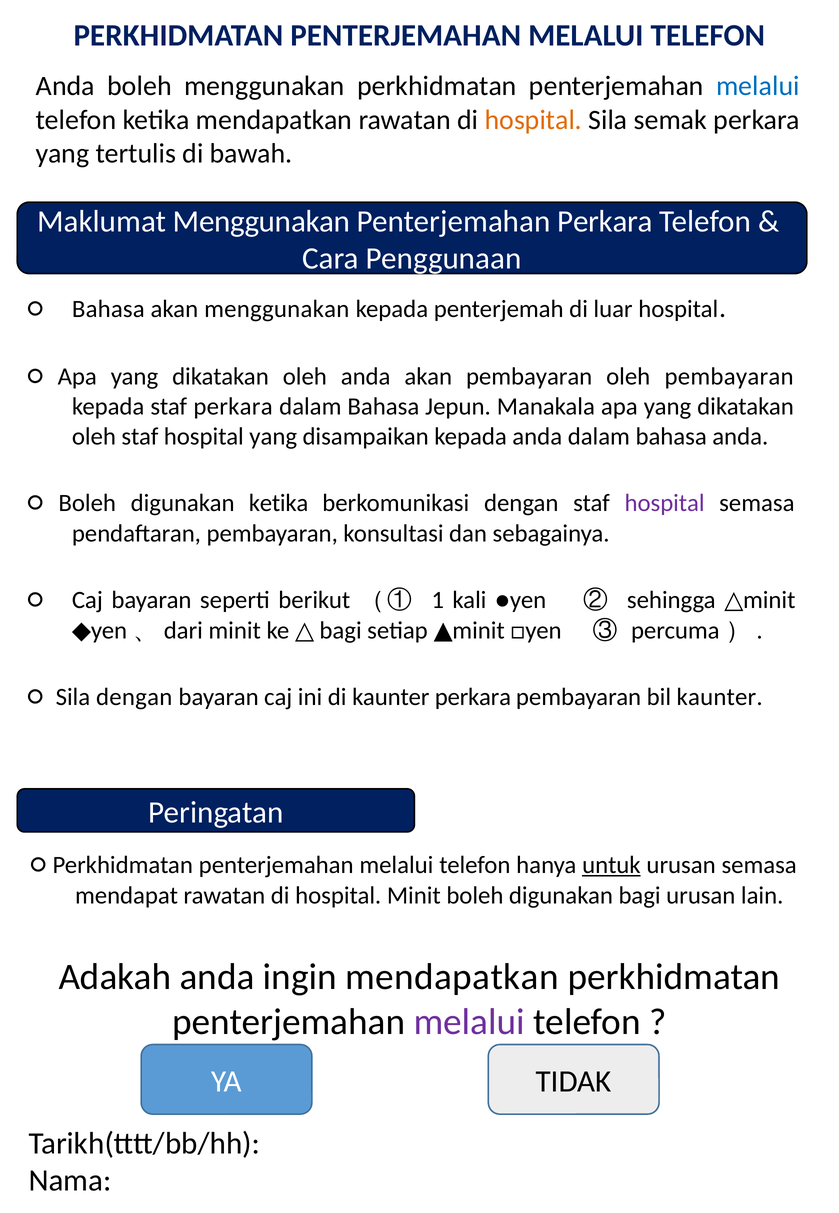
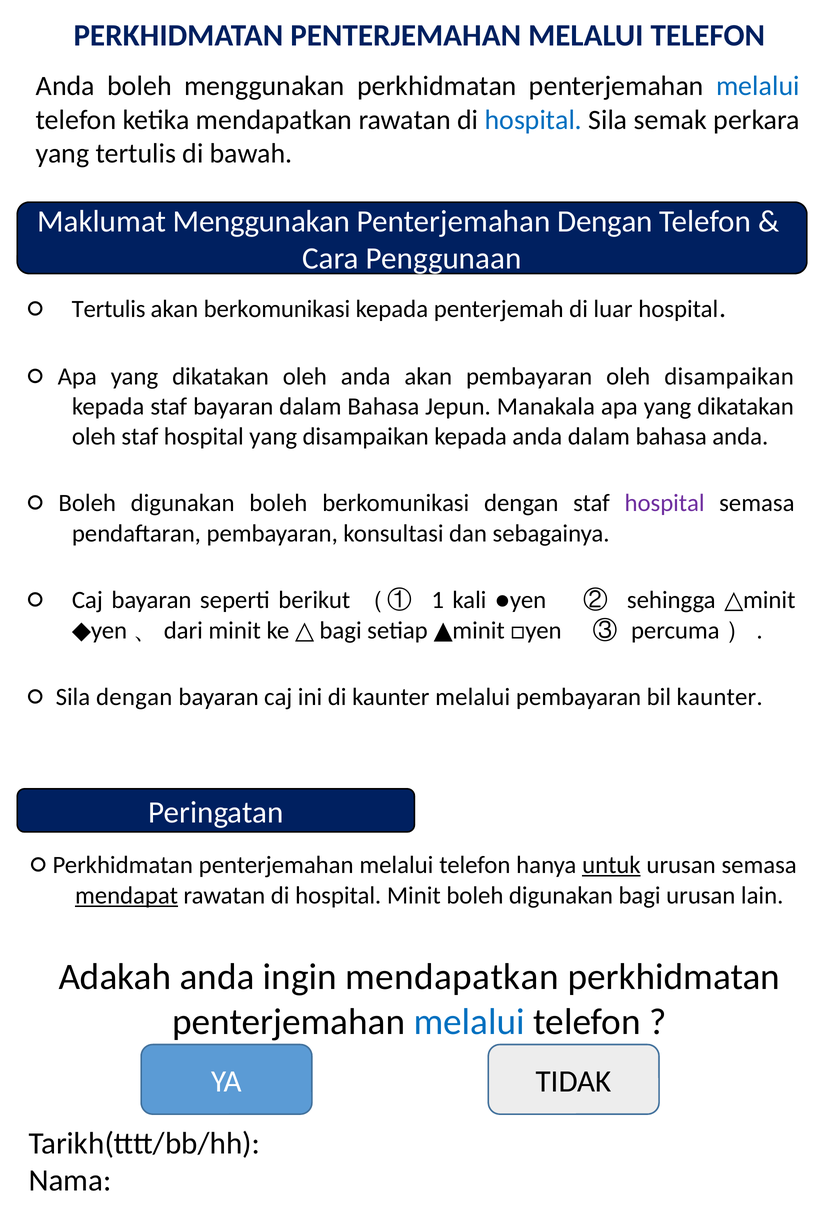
hospital at (533, 120) colour: orange -> blue
Penterjemahan Perkara: Perkara -> Dengan
Bahasa at (108, 309): Bahasa -> Tertulis
akan menggunakan: menggunakan -> berkomunikasi
oleh pembayaran: pembayaran -> disampaikan
staf perkara: perkara -> bayaran
digunakan ketika: ketika -> boleh
kaunter perkara: perkara -> melalui
mendapat underline: none -> present
melalui at (469, 1021) colour: purple -> blue
